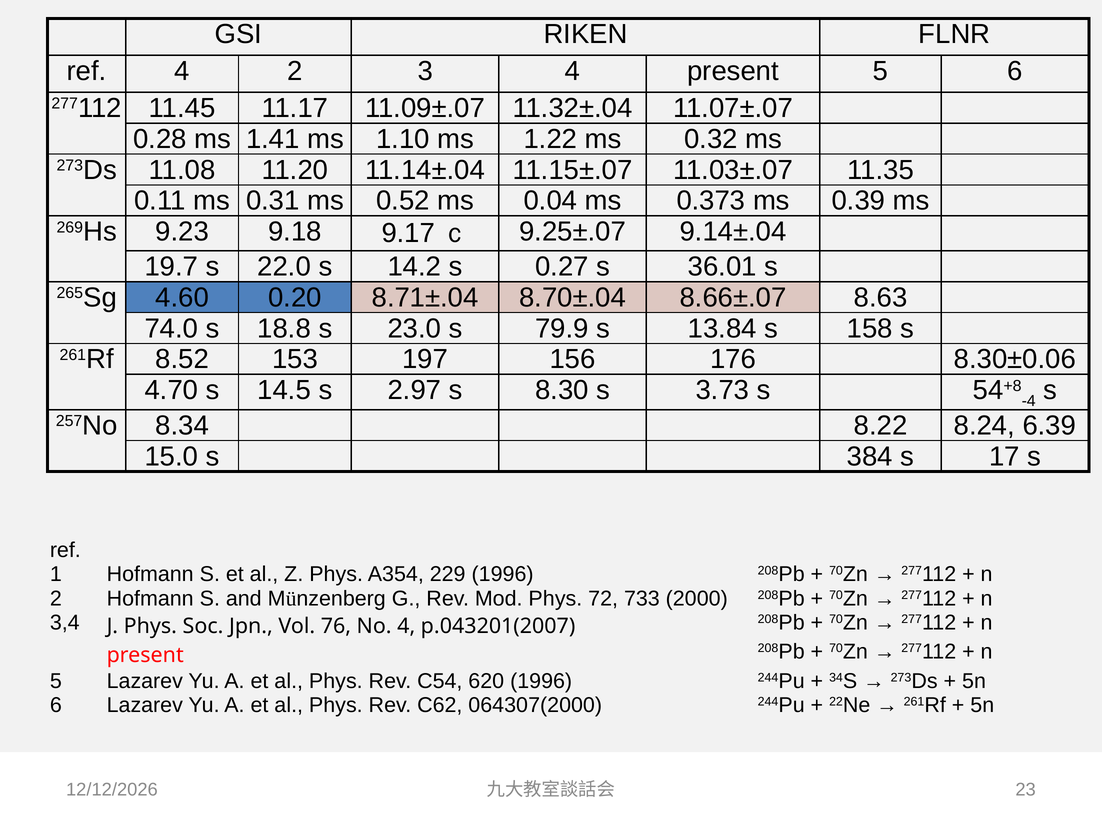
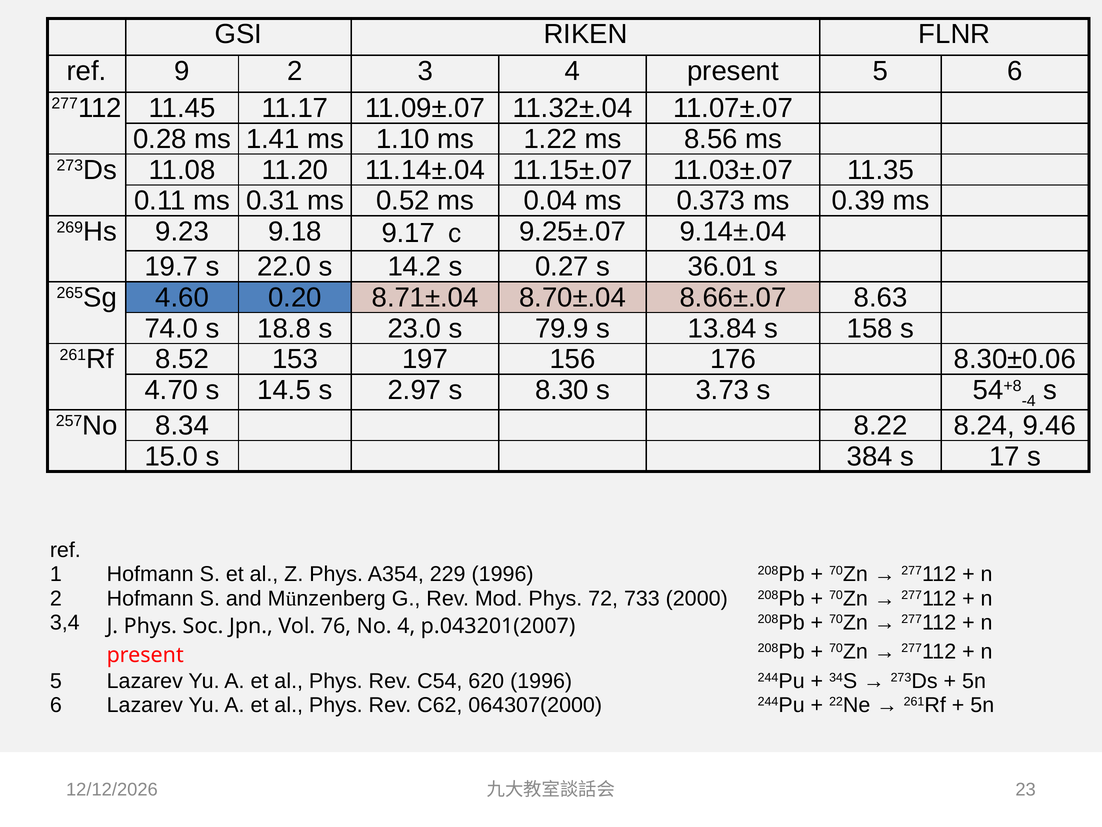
ref 4: 4 -> 9
0.32: 0.32 -> 8.56
6.39: 6.39 -> 9.46
